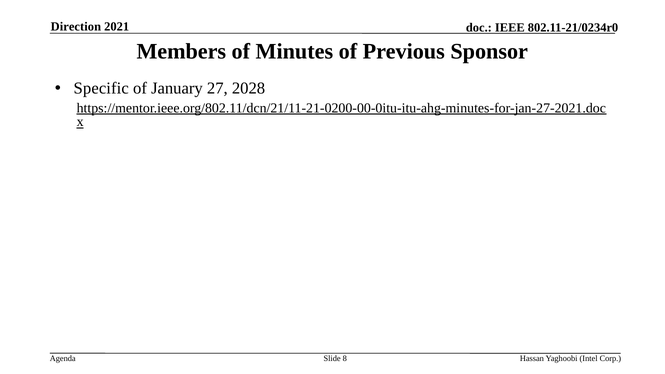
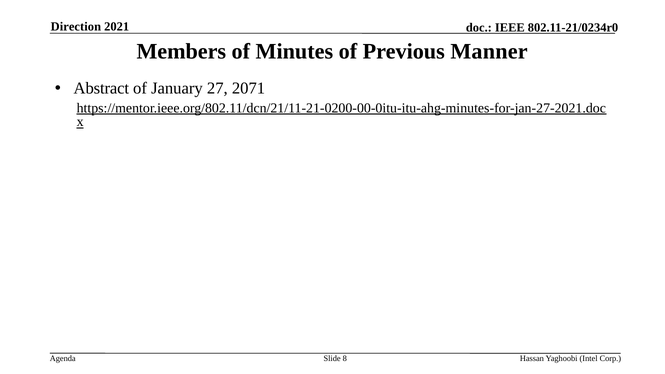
Sponsor: Sponsor -> Manner
Specific: Specific -> Abstract
2028: 2028 -> 2071
